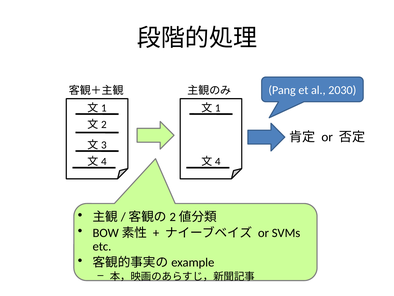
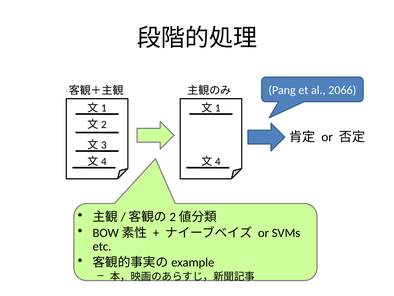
2030: 2030 -> 2066
